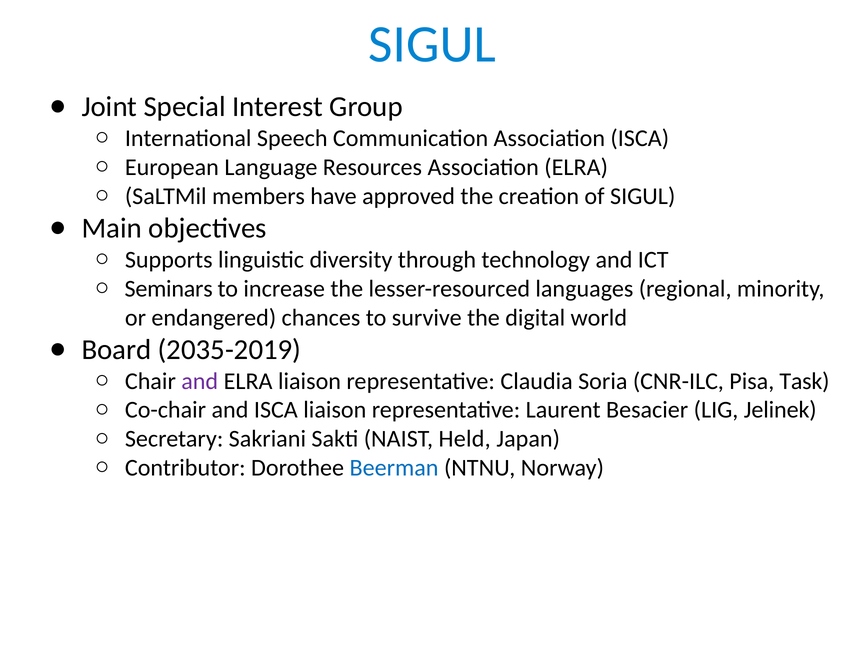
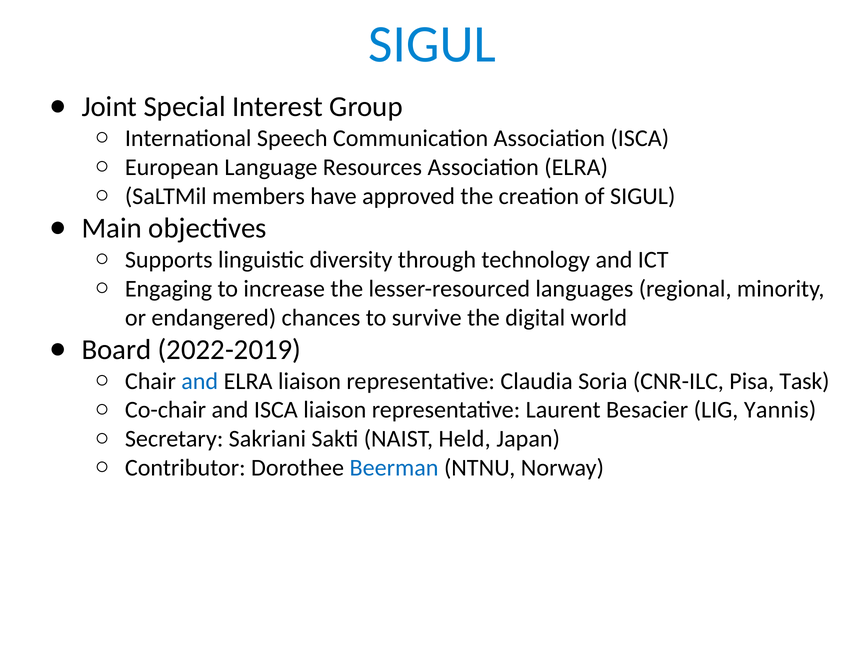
Seminars: Seminars -> Engaging
2035-2019: 2035-2019 -> 2022-2019
and at (200, 381) colour: purple -> blue
Jelinek: Jelinek -> Yannis
